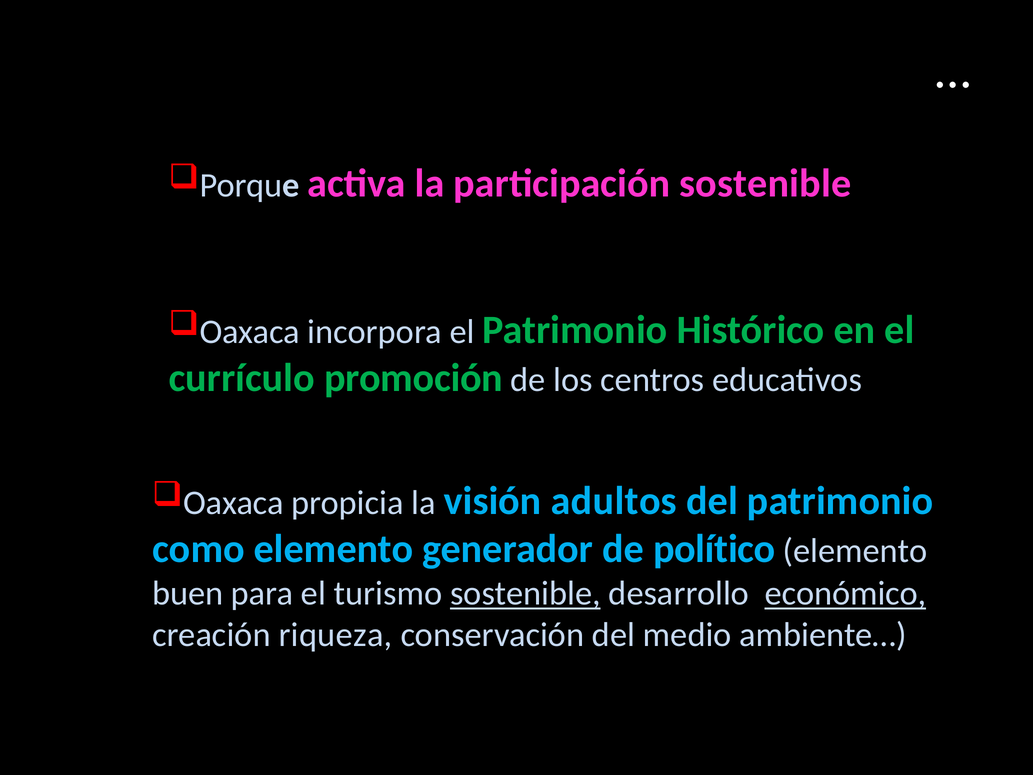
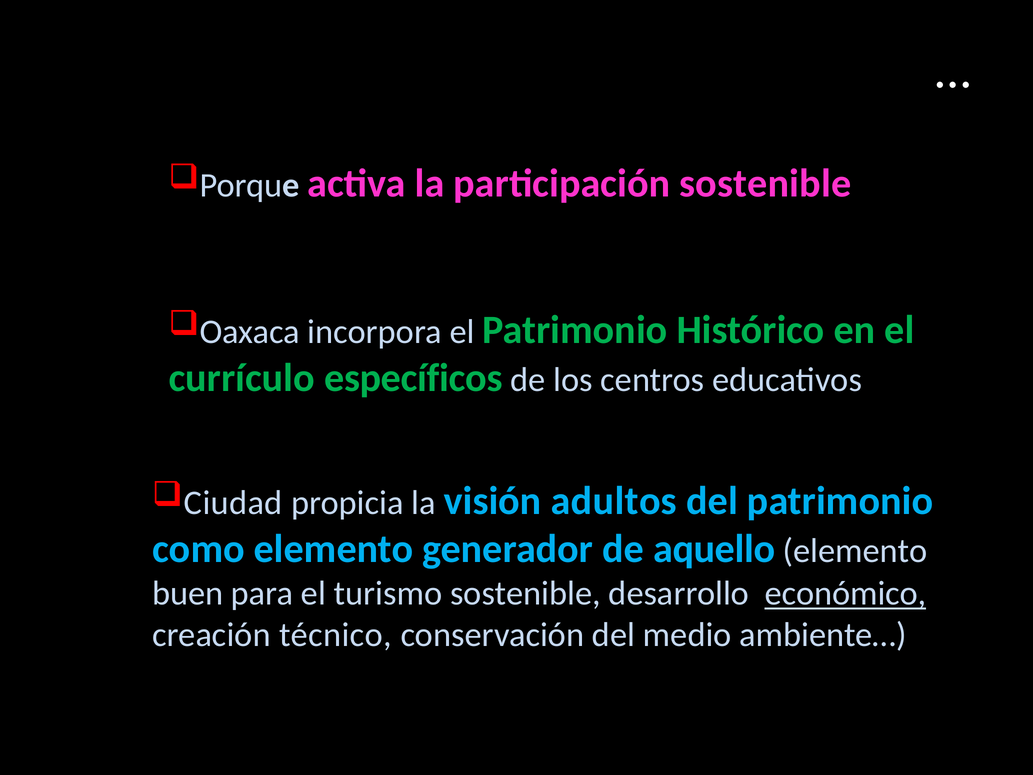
promoción: promoción -> específicos
Oaxaca at (233, 503): Oaxaca -> Ciudad
político: político -> aquello
sostenible at (525, 593) underline: present -> none
riqueza: riqueza -> técnico
